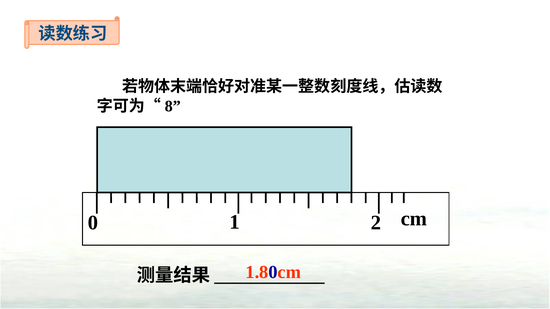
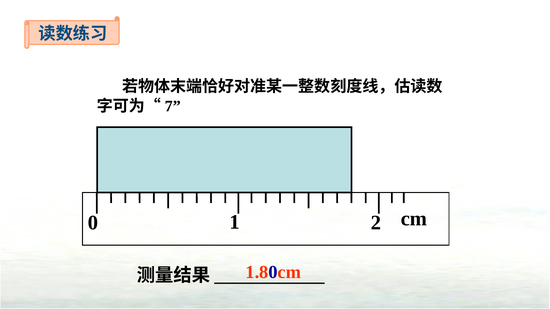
8: 8 -> 7
